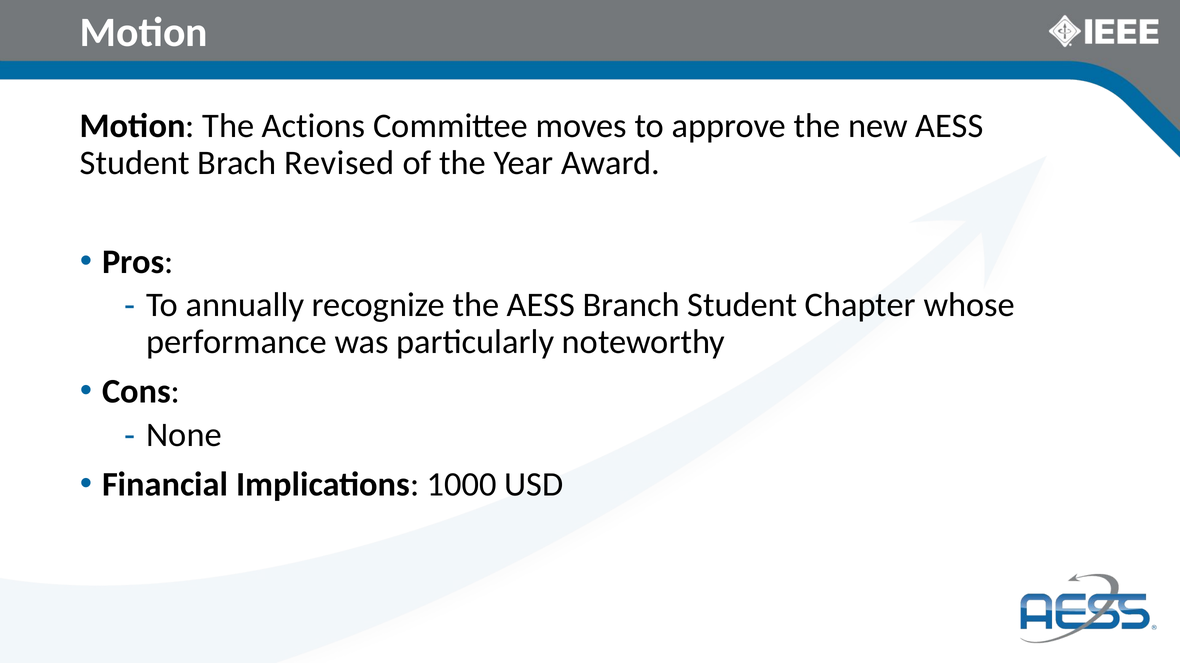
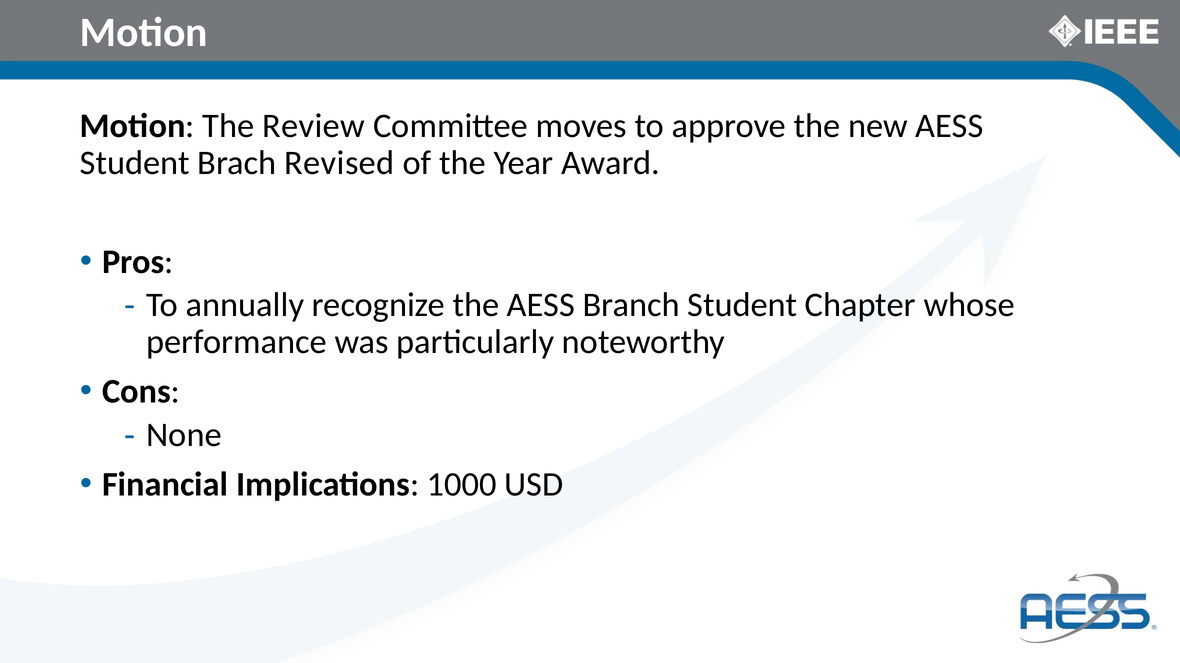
Actions: Actions -> Review
